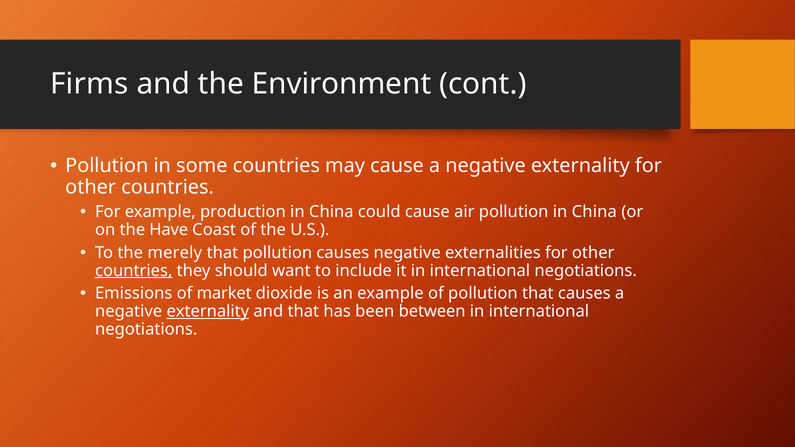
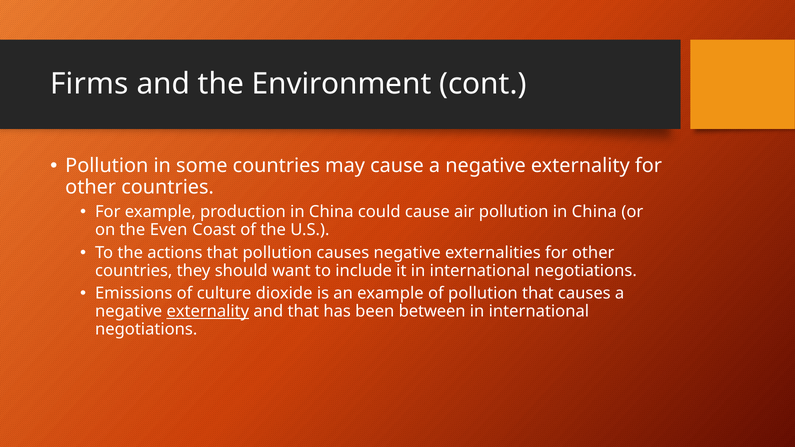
Have: Have -> Even
merely: merely -> actions
countries at (134, 271) underline: present -> none
market: market -> culture
